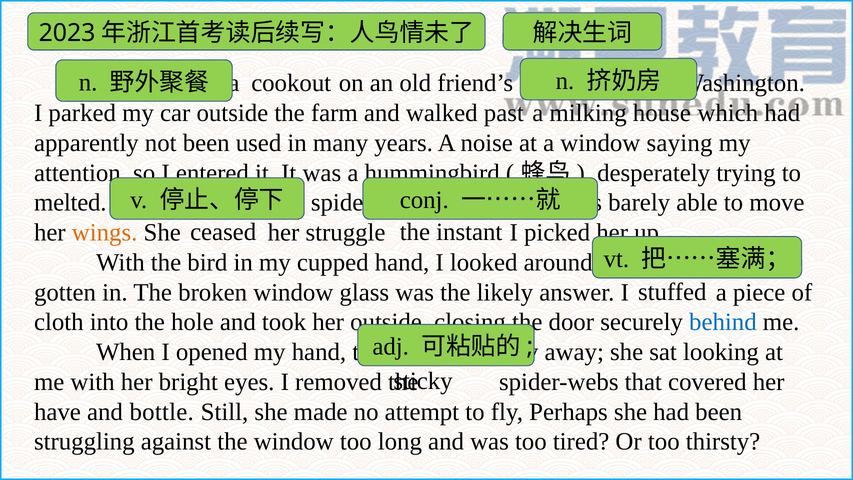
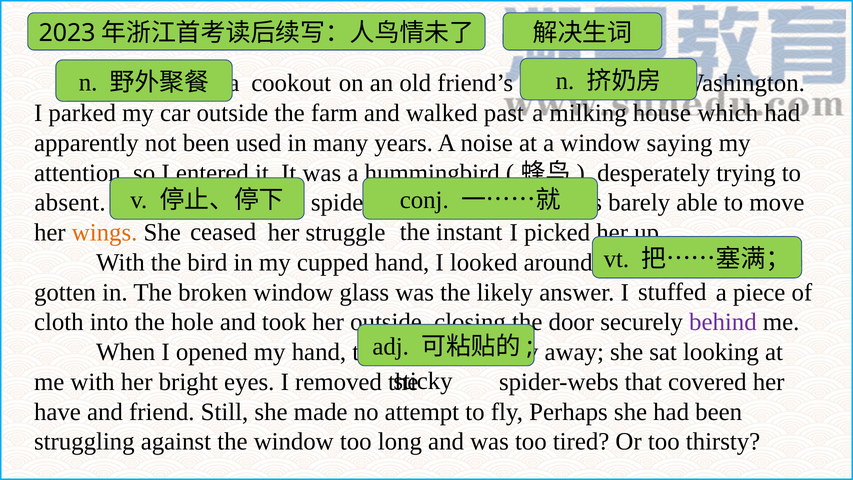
melted: melted -> absent
behind colour: blue -> purple
bottle: bottle -> friend
